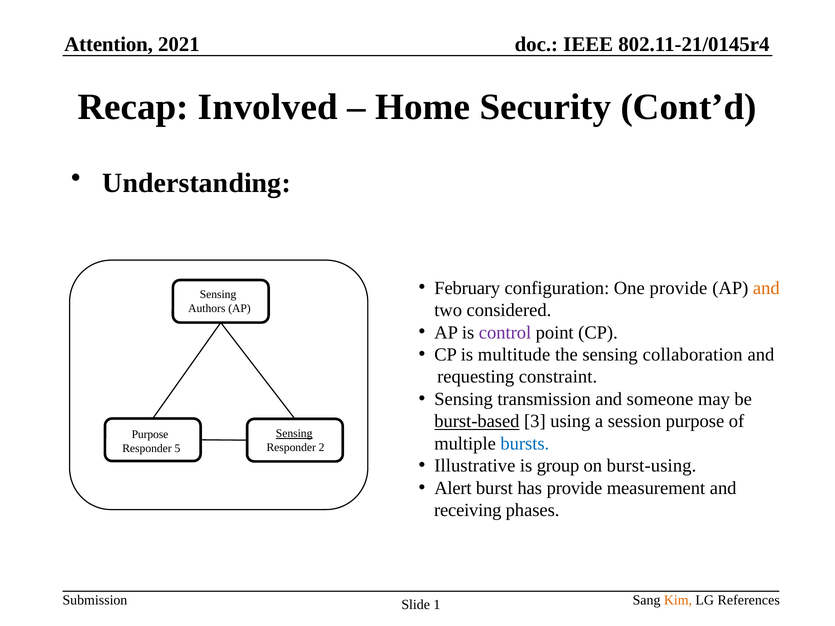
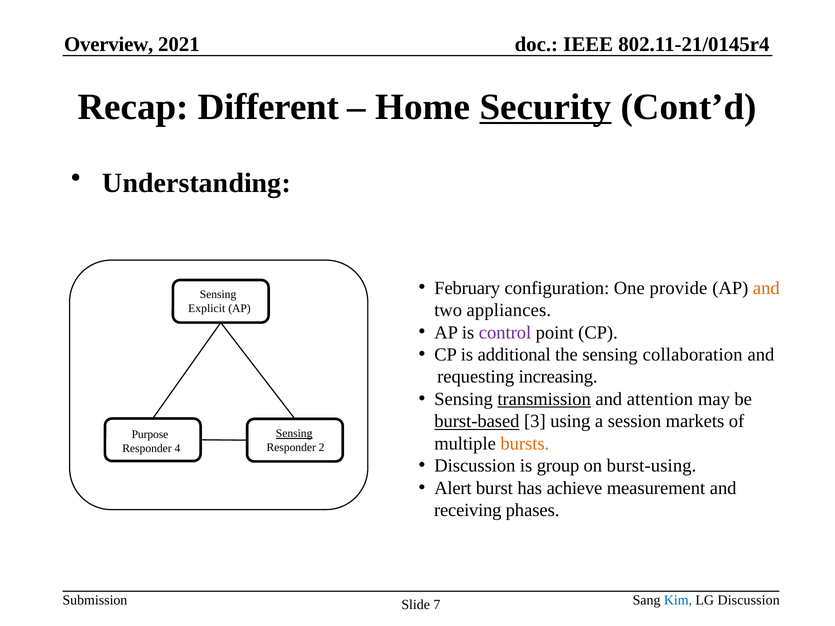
Attention: Attention -> Overview
Involved: Involved -> Different
Security underline: none -> present
considered: considered -> appliances
Authors: Authors -> Explicit
multitude: multitude -> additional
constraint: constraint -> increasing
transmission underline: none -> present
someone: someone -> attention
session purpose: purpose -> markets
bursts colour: blue -> orange
5: 5 -> 4
Illustrative at (475, 466): Illustrative -> Discussion
has provide: provide -> achieve
Kim colour: orange -> blue
LG References: References -> Discussion
1: 1 -> 7
